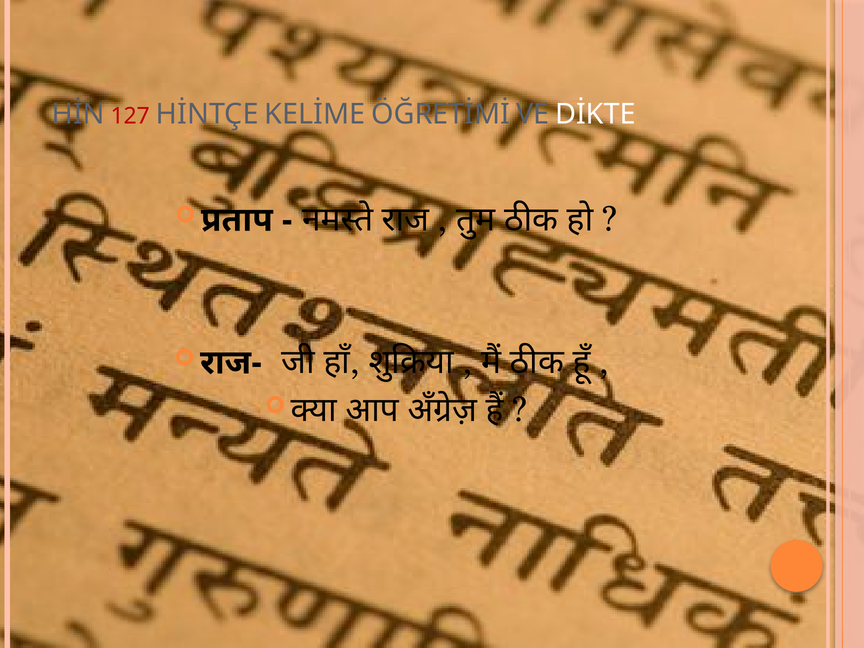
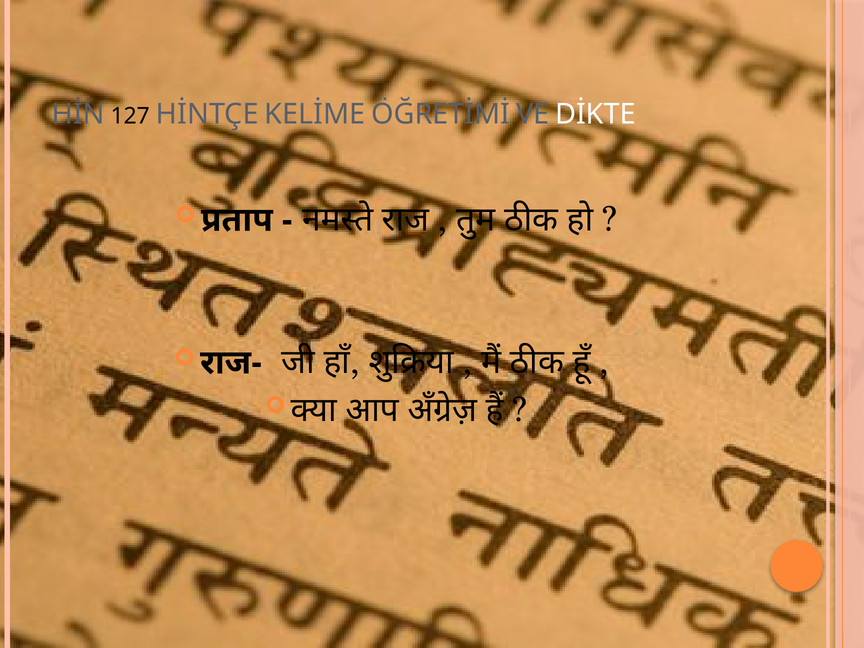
127 colour: red -> black
